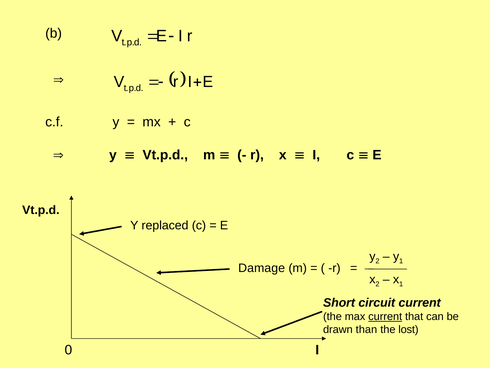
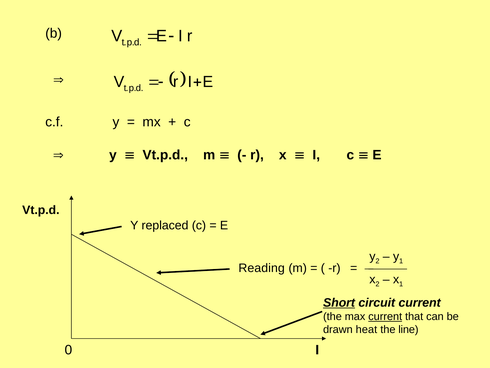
Damage: Damage -> Reading
Short underline: none -> present
than: than -> heat
lost: lost -> line
